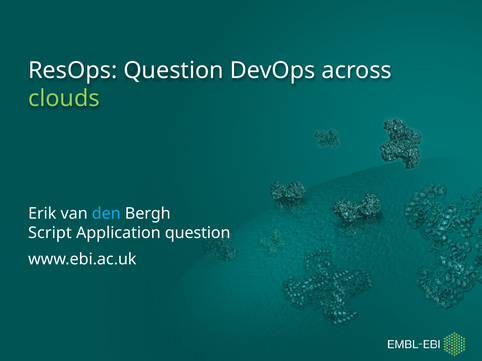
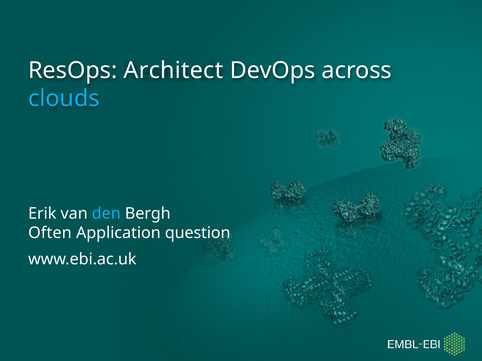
ResOps Question: Question -> Architect
clouds colour: light green -> light blue
Script: Script -> Often
